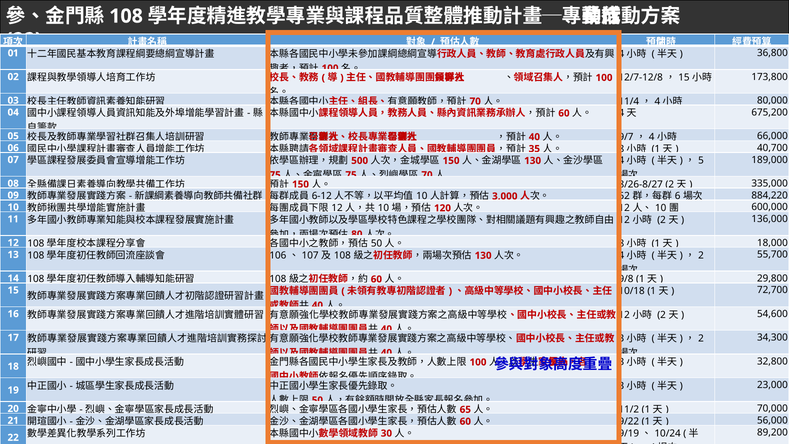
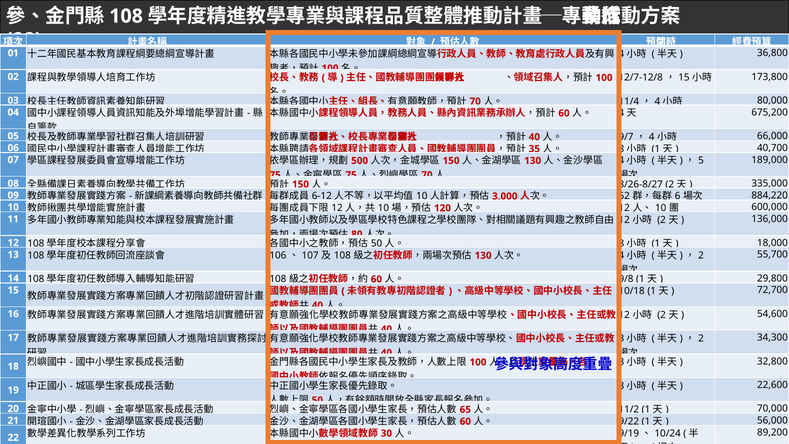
23,000: 23,000 -> 22,600
